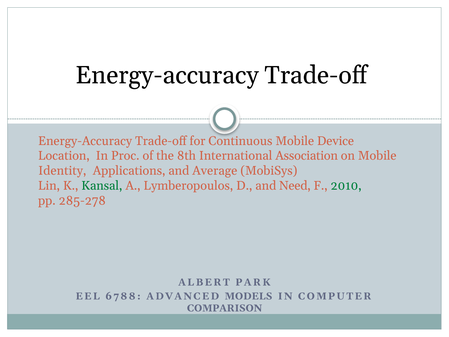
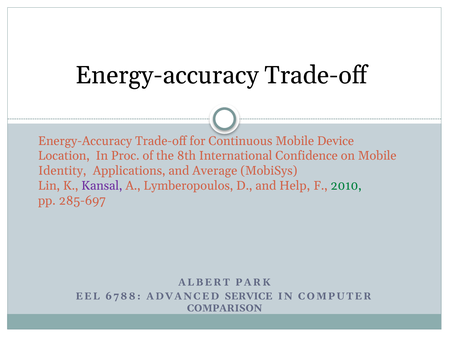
Association: Association -> Confidence
Kansal colour: green -> purple
Need: Need -> Help
285-278: 285-278 -> 285-697
MODELS: MODELS -> SERVICE
